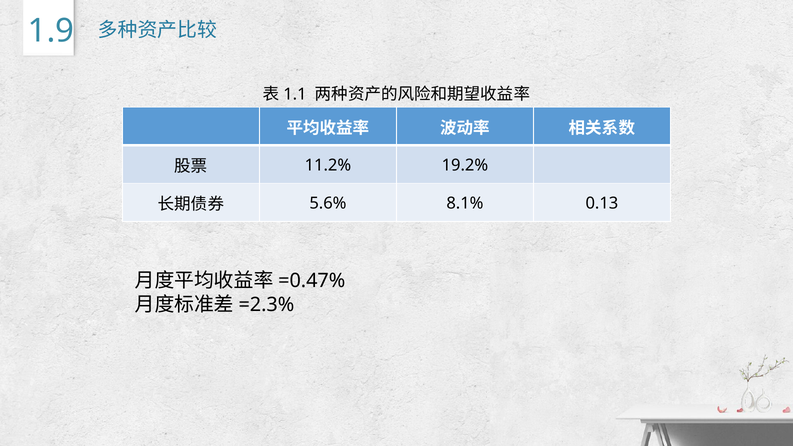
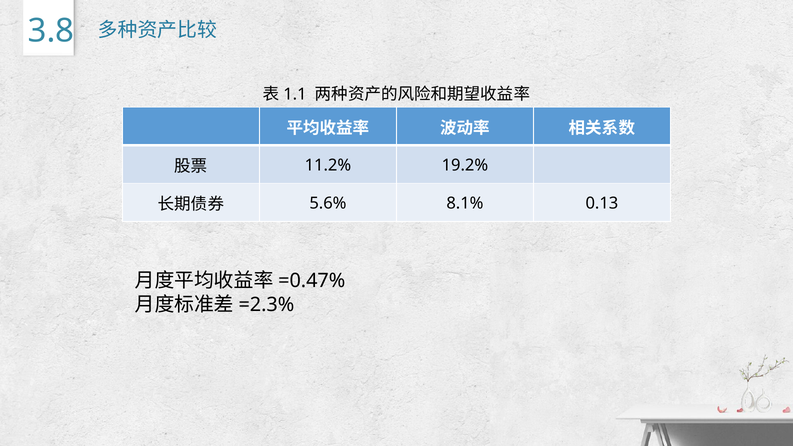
1.9: 1.9 -> 3.8
